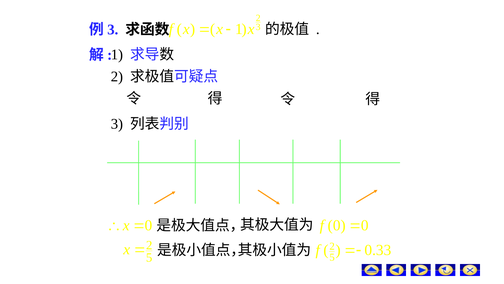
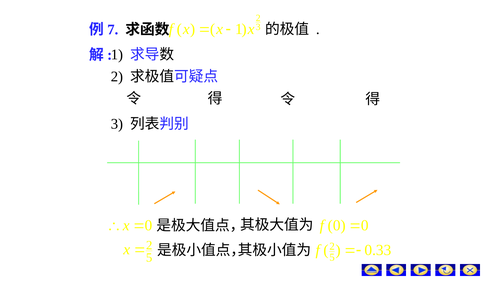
3 at (113, 30): 3 -> 7
